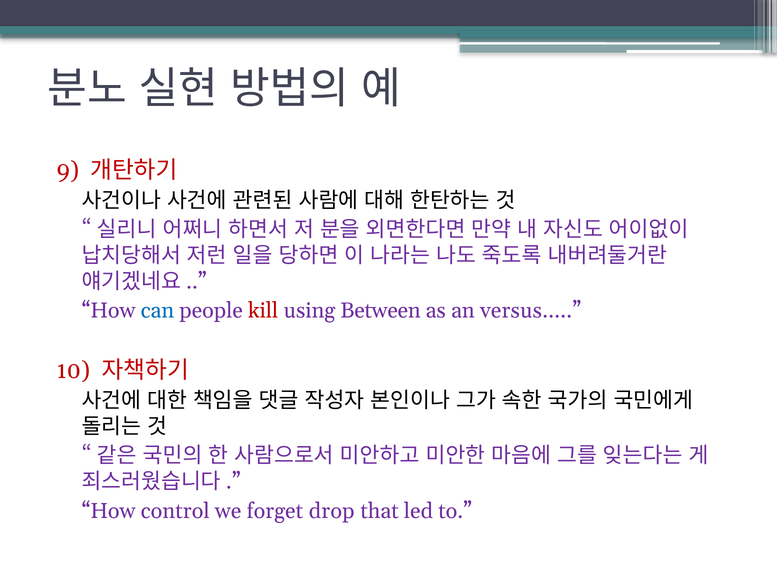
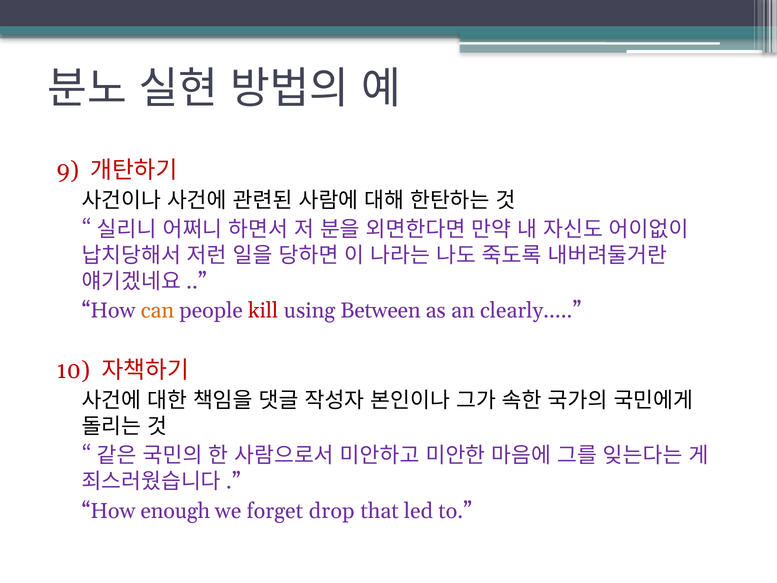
can colour: blue -> orange
versus: versus -> clearly
control: control -> enough
